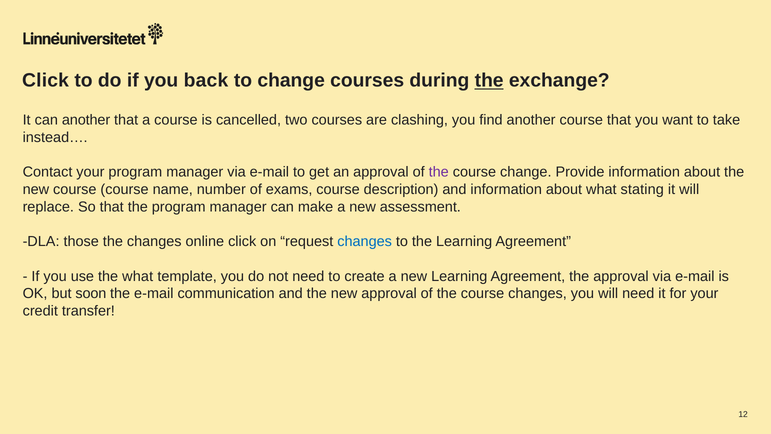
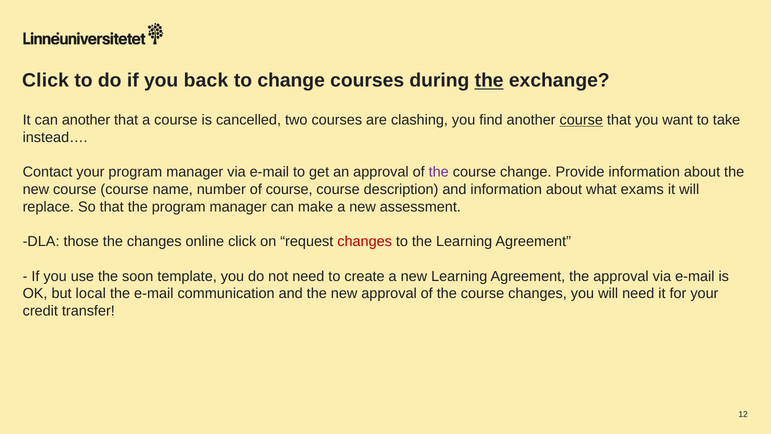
course at (581, 120) underline: none -> present
of exams: exams -> course
stating: stating -> exams
changes at (365, 241) colour: blue -> red
the what: what -> soon
soon: soon -> local
